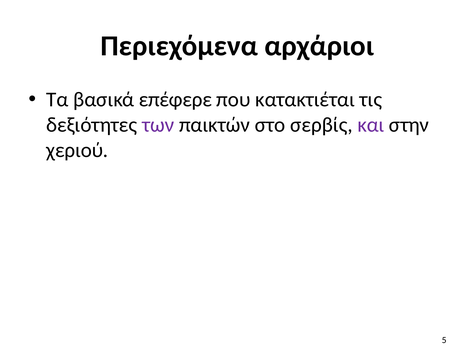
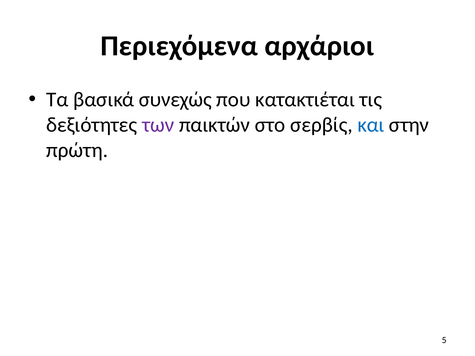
επέφερε: επέφερε -> συνεχώς
και colour: purple -> blue
χεριού: χεριού -> πρώτη
